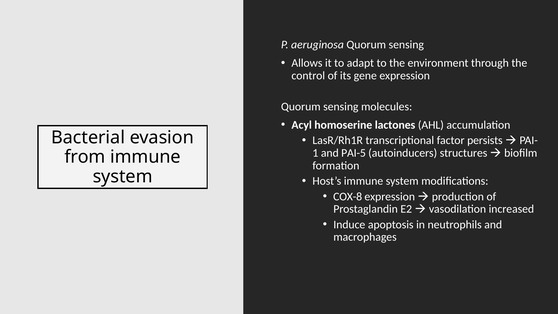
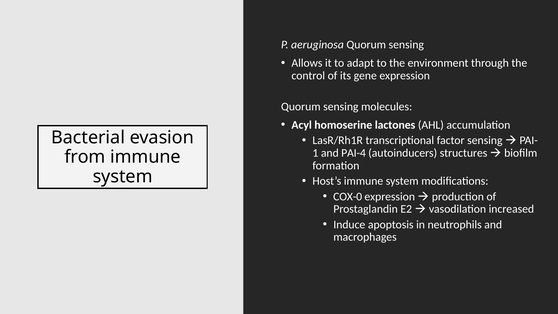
factor persists: persists -> sensing
PAI-5: PAI-5 -> PAI-4
COX-8: COX-8 -> COX-0
